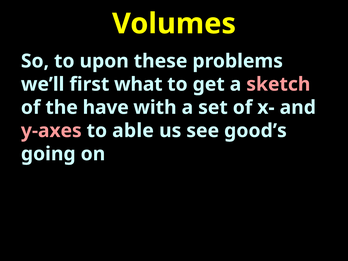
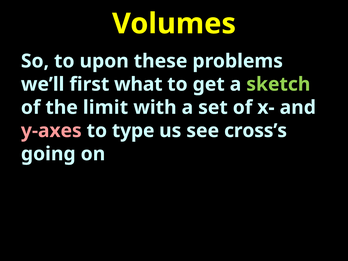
sketch colour: pink -> light green
have: have -> limit
able: able -> type
good’s: good’s -> cross’s
